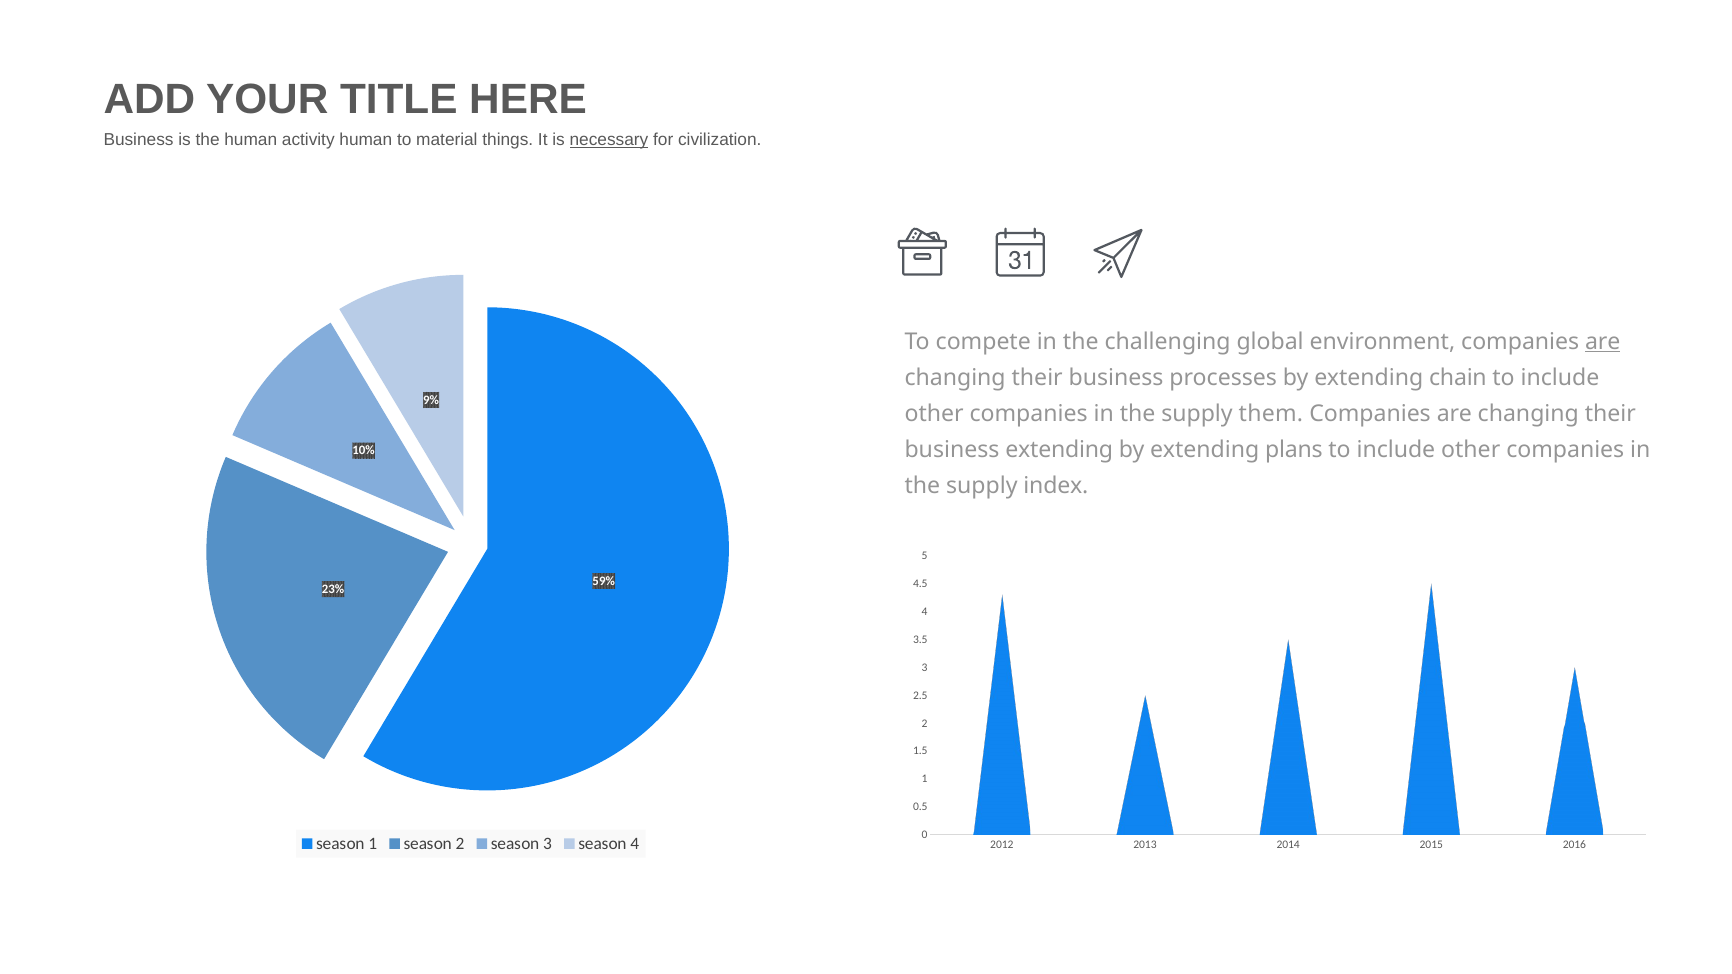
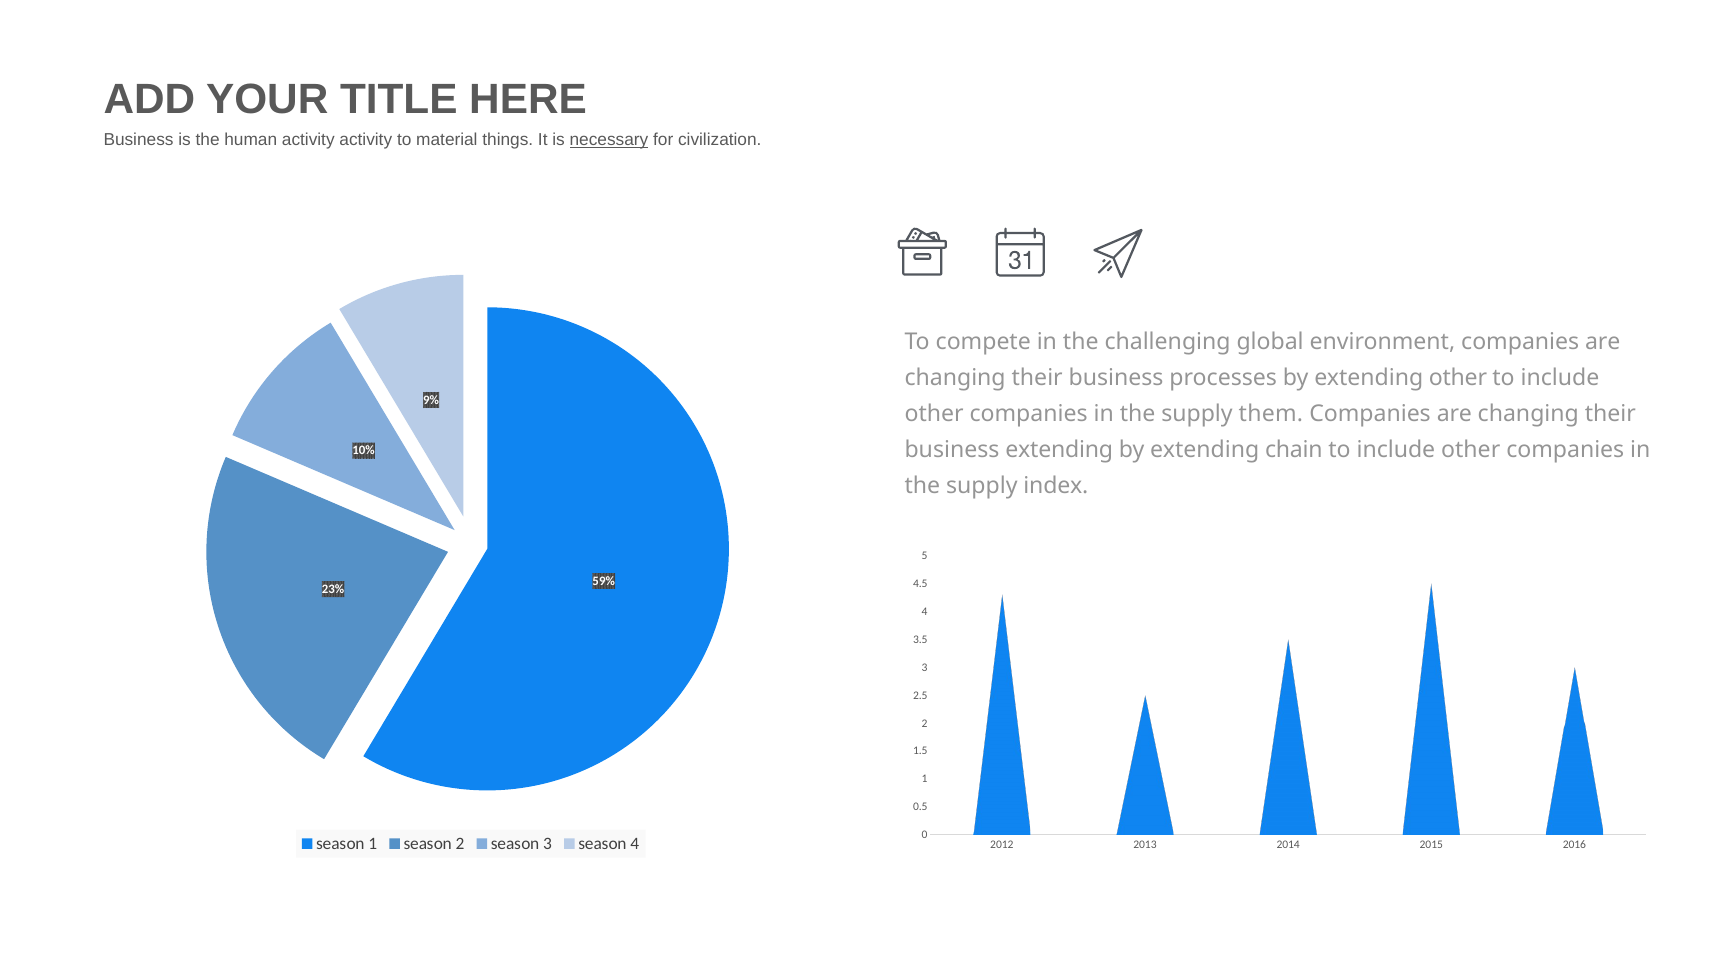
activity human: human -> activity
are at (1603, 342) underline: present -> none
extending chain: chain -> other
plans: plans -> chain
